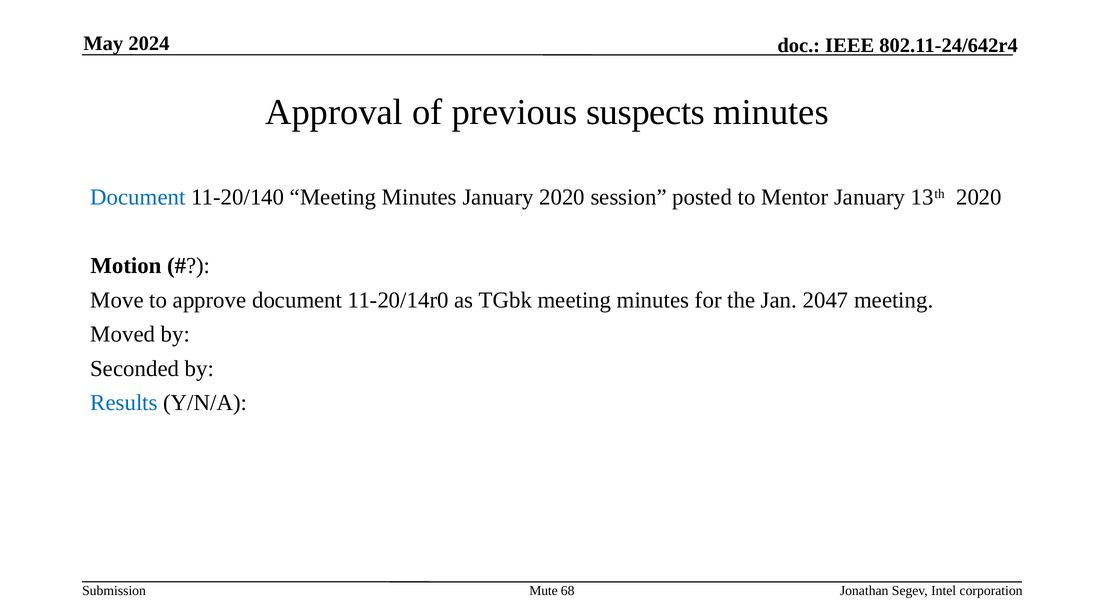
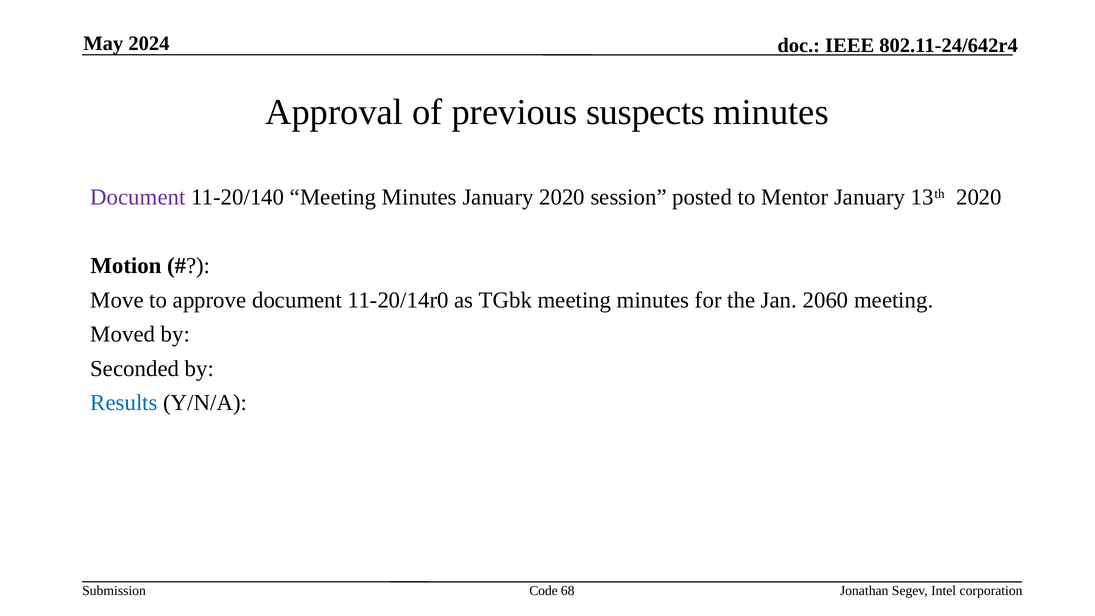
Document at (138, 197) colour: blue -> purple
2047: 2047 -> 2060
Mute: Mute -> Code
